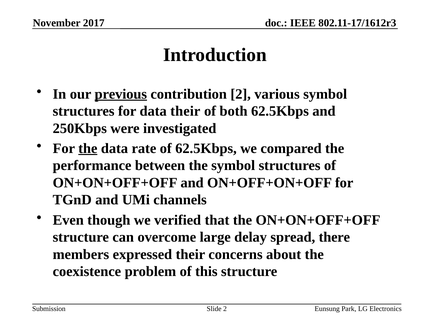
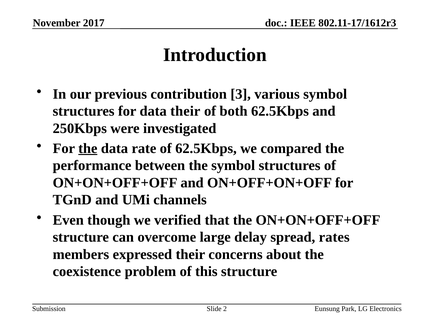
previous underline: present -> none
contribution 2: 2 -> 3
there: there -> rates
